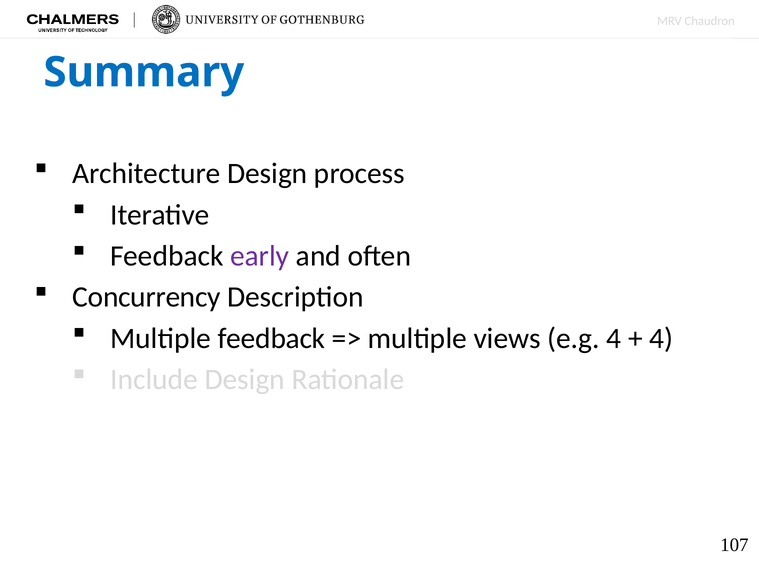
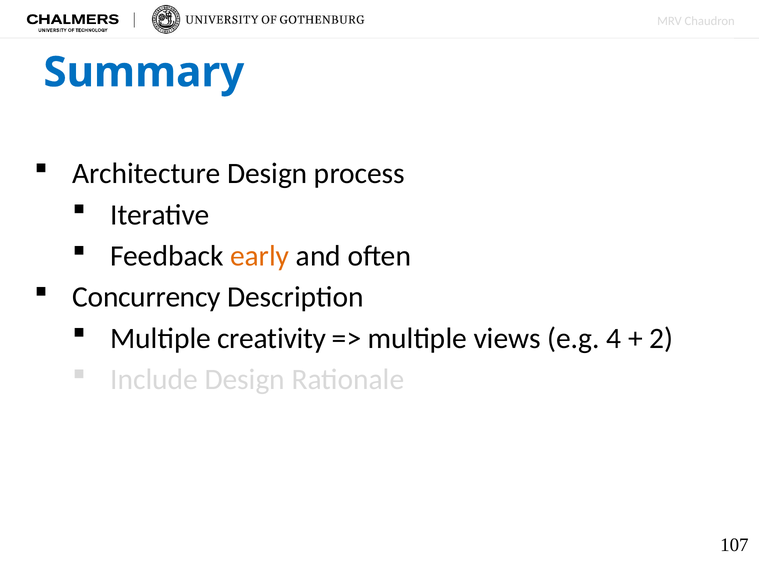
early colour: purple -> orange
Multiple feedback: feedback -> creativity
4 at (661, 338): 4 -> 2
